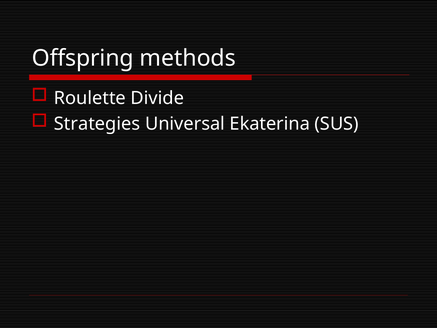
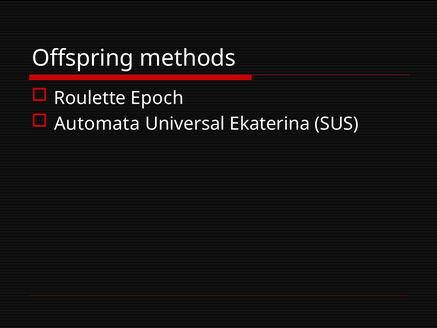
Divide: Divide -> Epoch
Strategies: Strategies -> Automata
